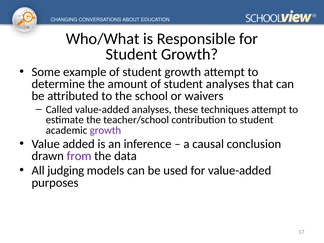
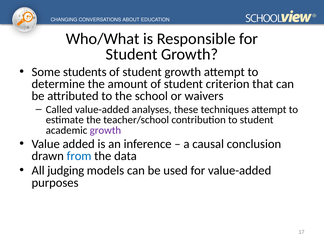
example: example -> students
student analyses: analyses -> criterion
from colour: purple -> blue
